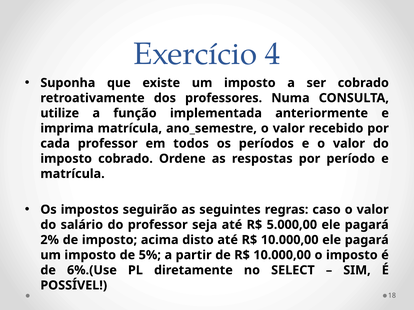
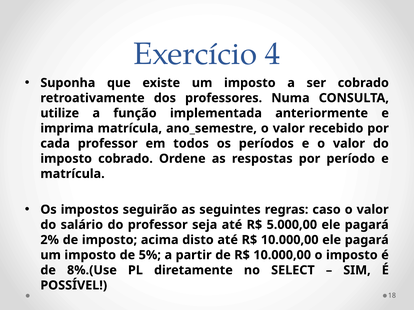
6%.(Use: 6%.(Use -> 8%.(Use
